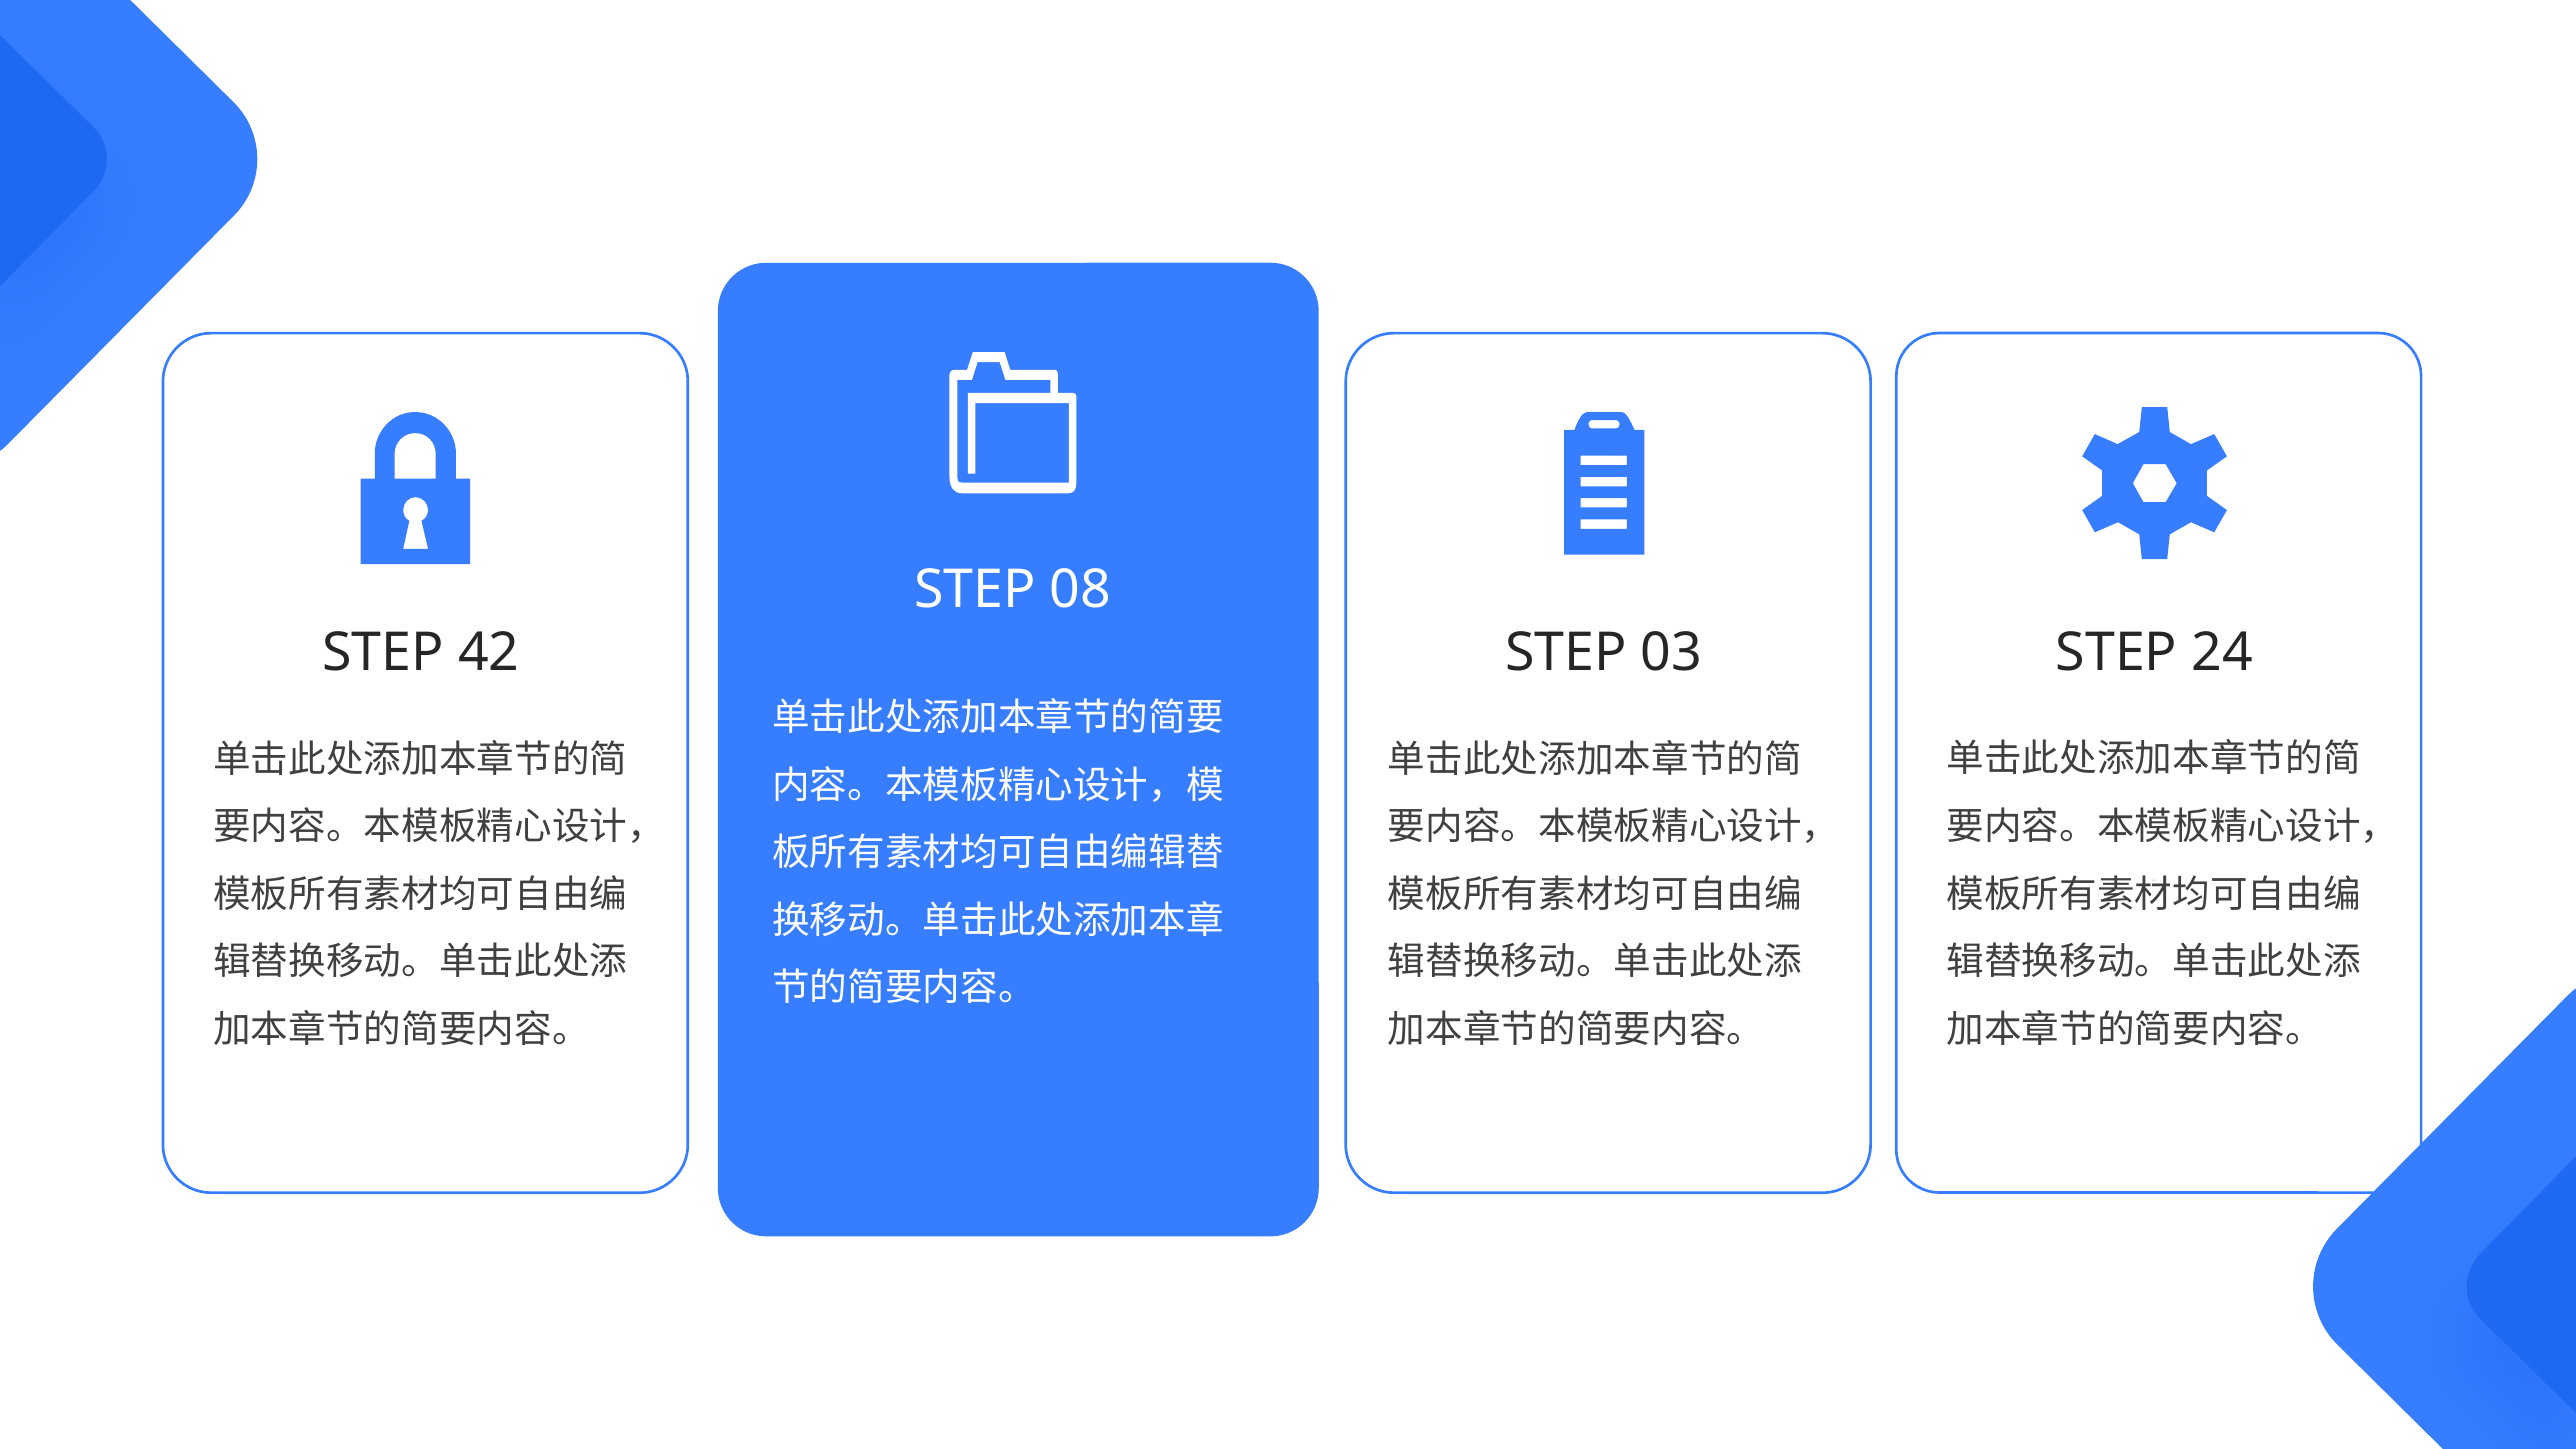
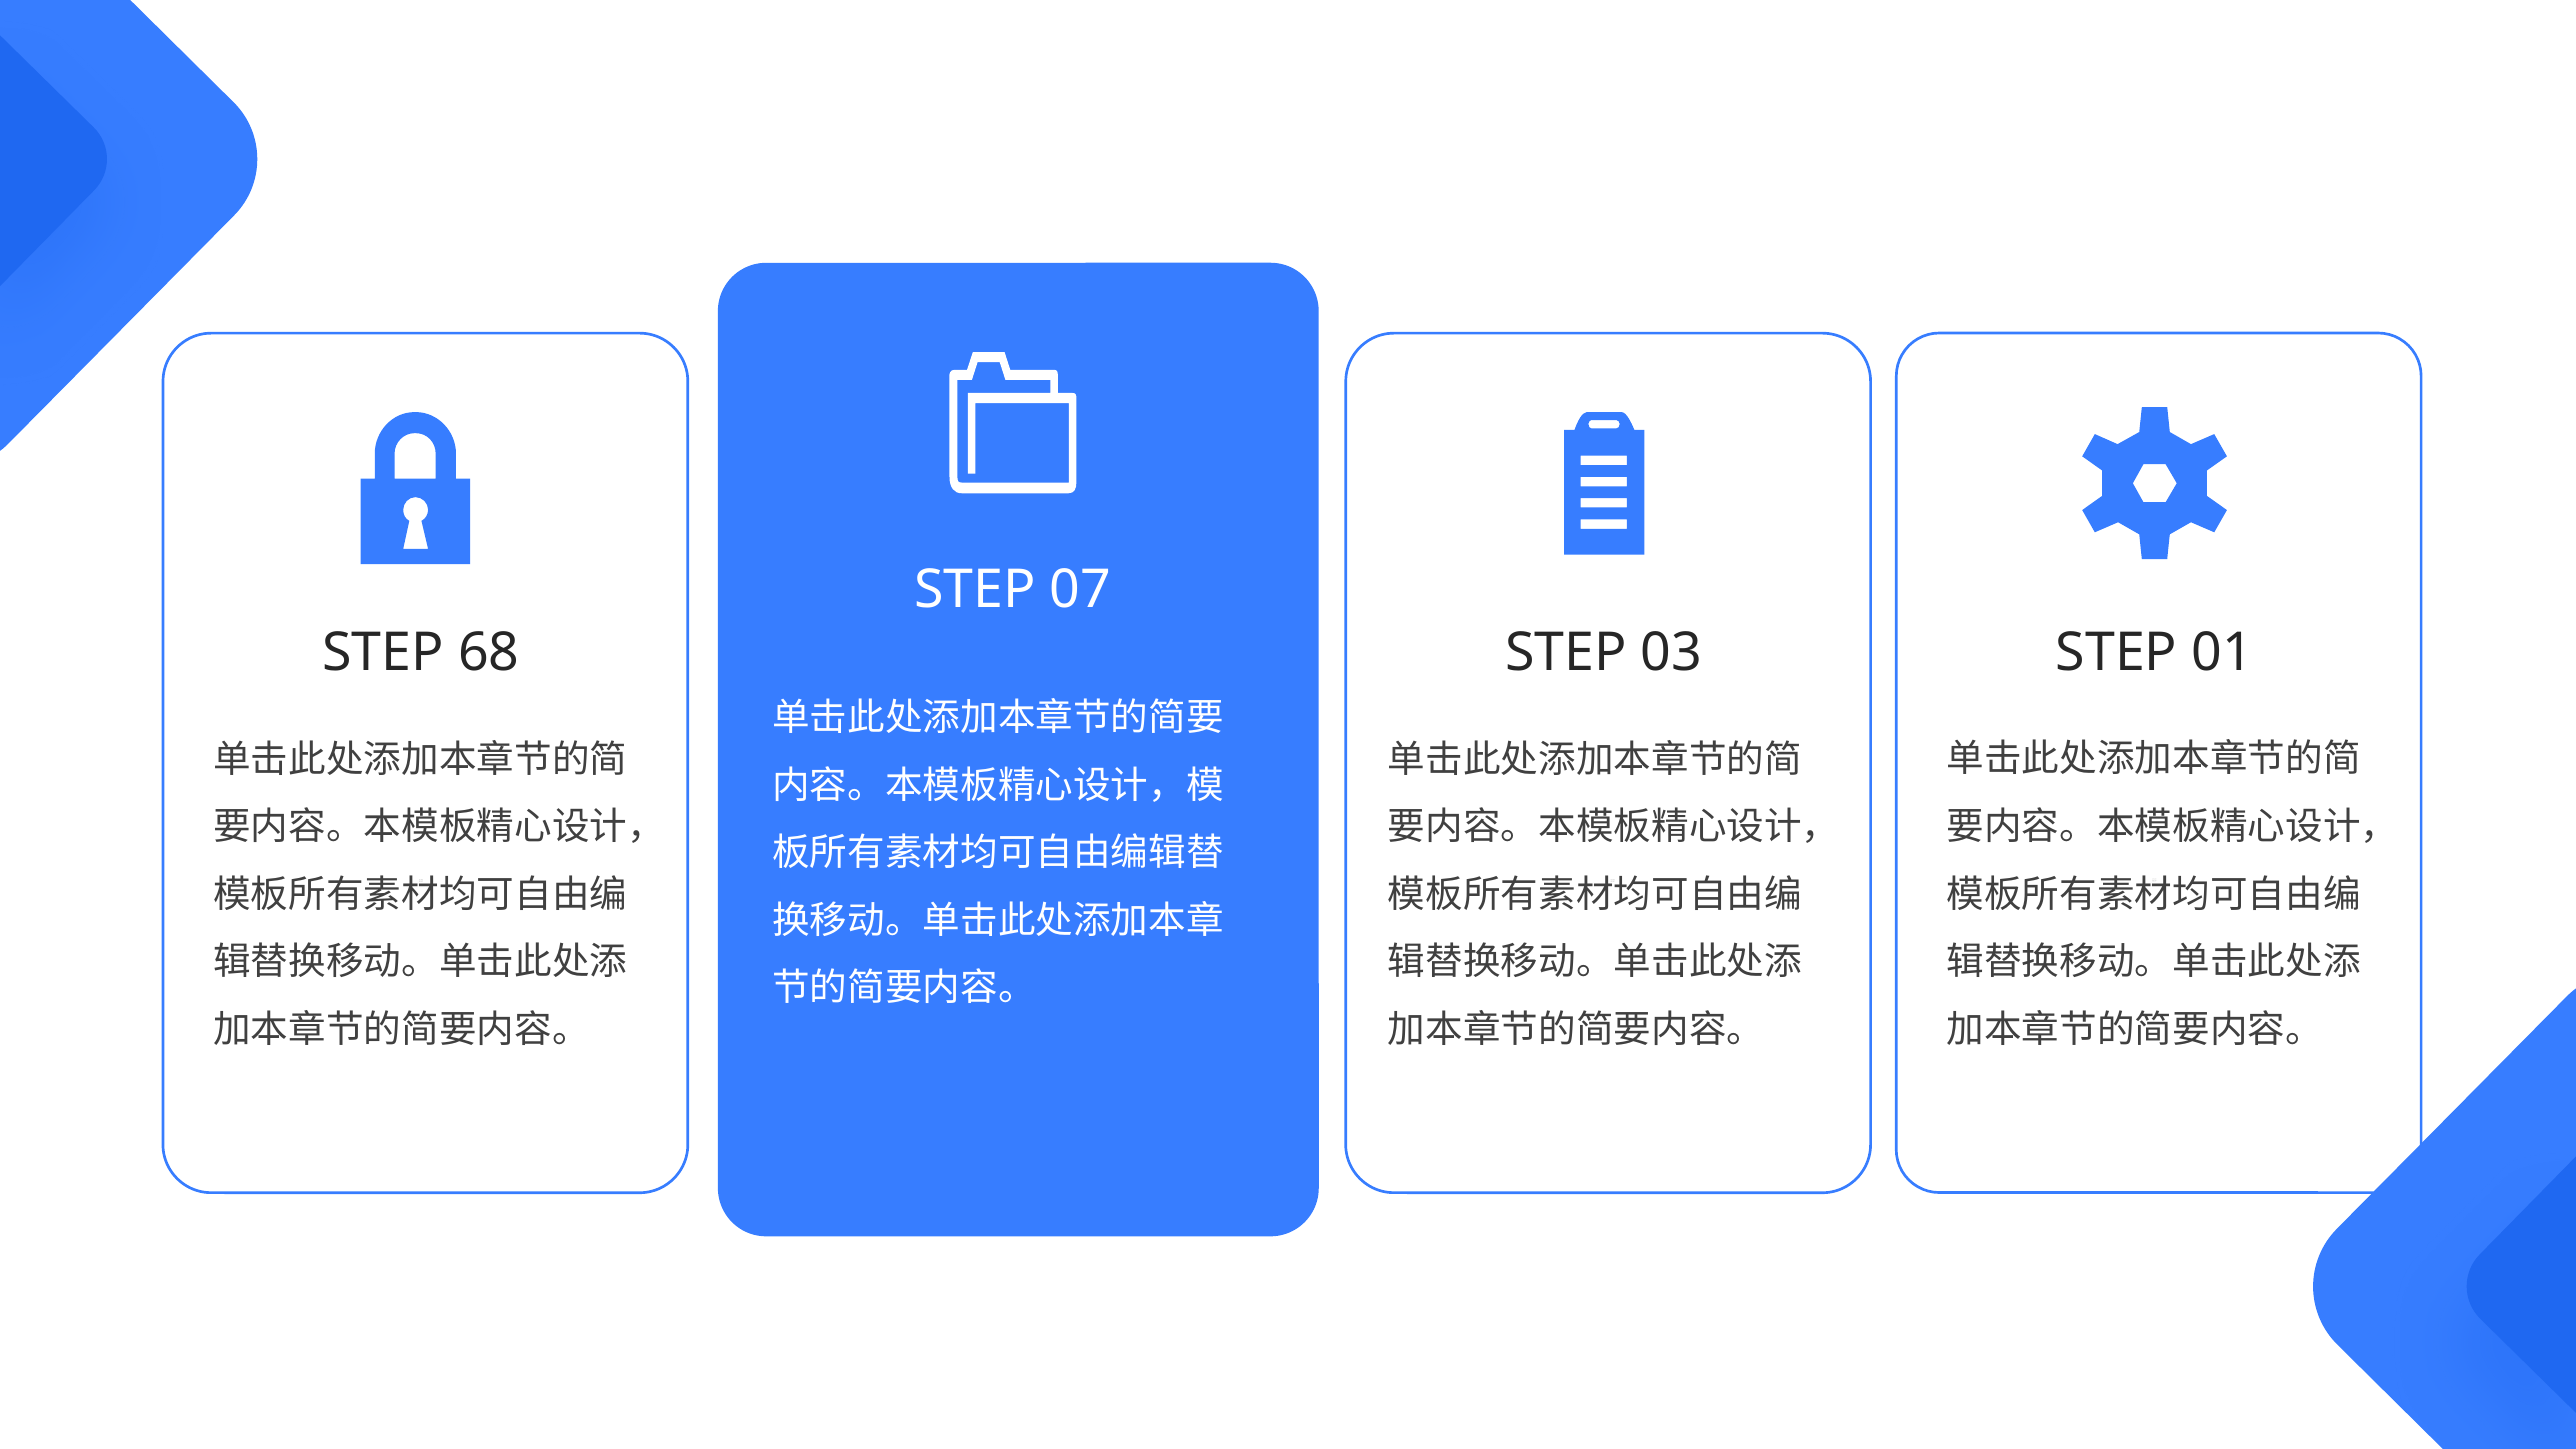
08: 08 -> 07
42: 42 -> 68
24 at (2222, 653): 24 -> 01
